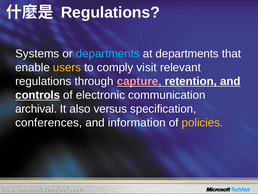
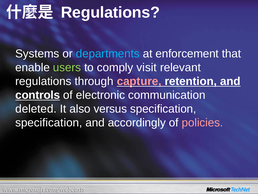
at departments: departments -> enforcement
users colour: yellow -> light green
archival: archival -> deleted
conferences at (49, 122): conferences -> specification
information: information -> accordingly
policies colour: yellow -> pink
